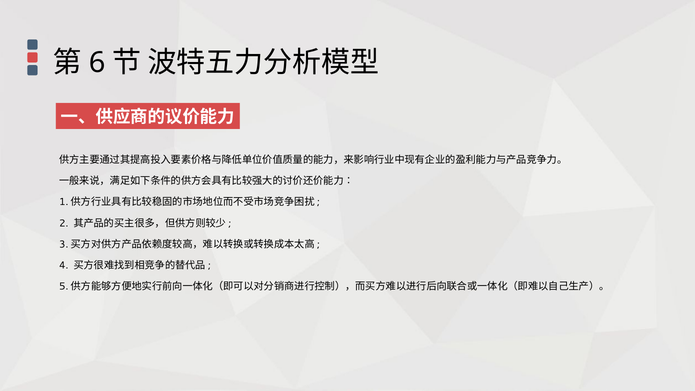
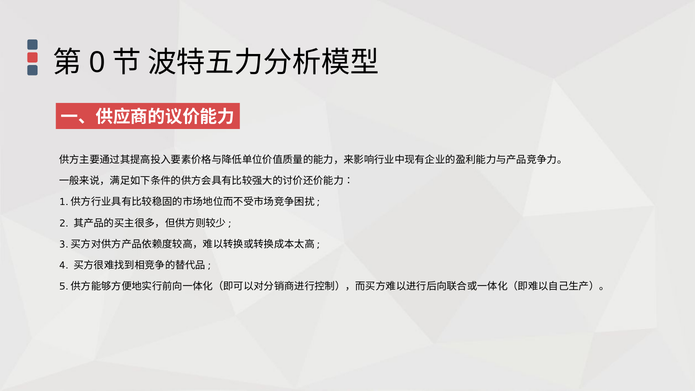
6: 6 -> 0
